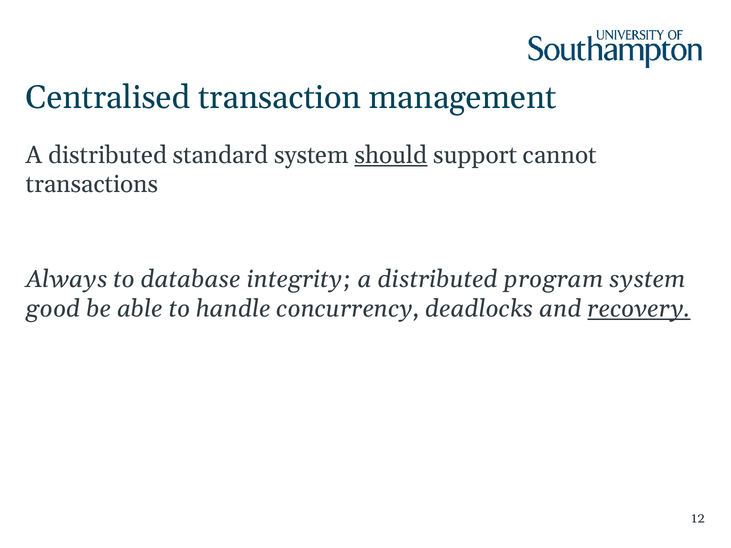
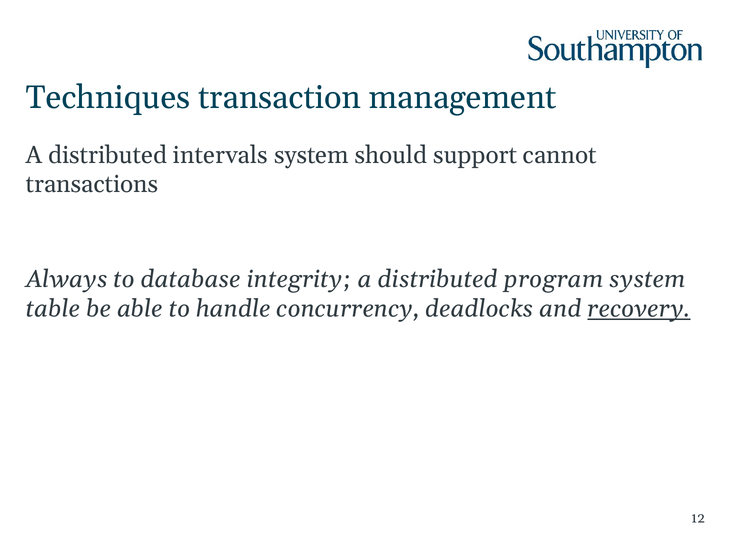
Centralised: Centralised -> Techniques
standard: standard -> intervals
should underline: present -> none
good: good -> table
